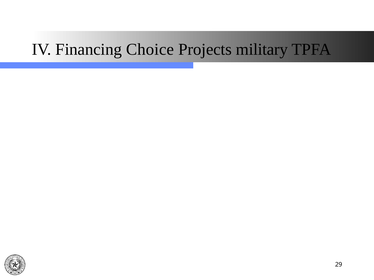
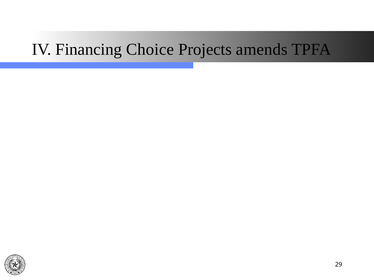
military: military -> amends
